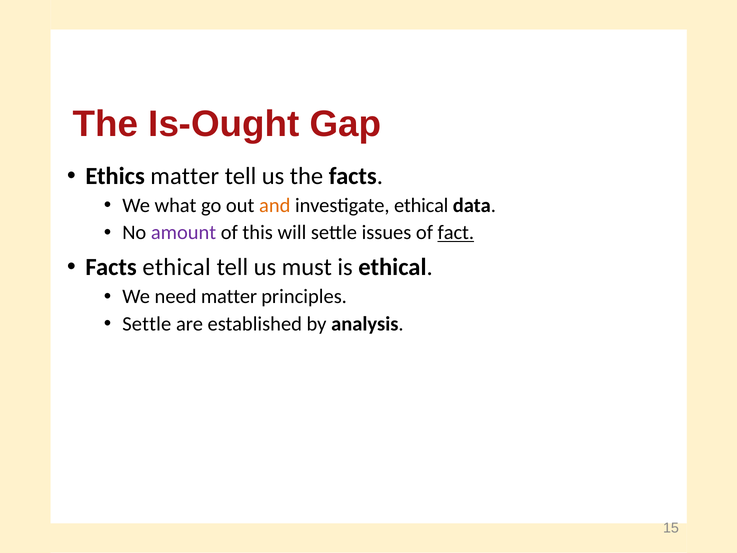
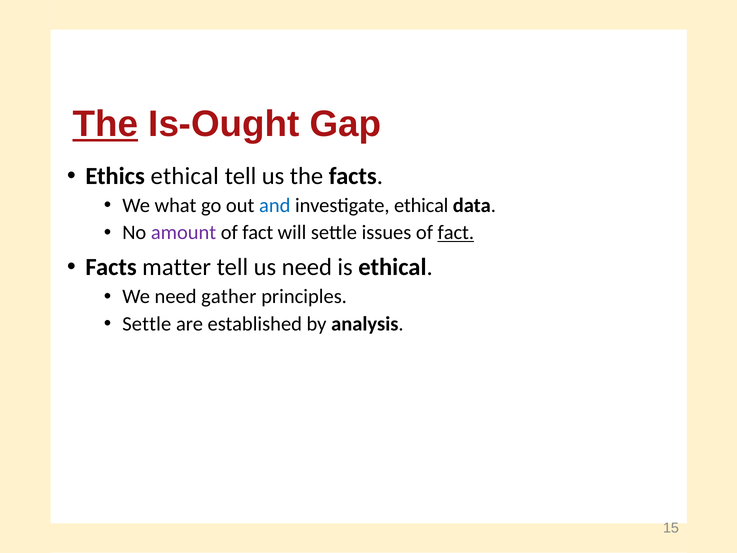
The at (105, 124) underline: none -> present
Ethics matter: matter -> ethical
and colour: orange -> blue
this at (258, 233): this -> fact
Facts ethical: ethical -> matter
us must: must -> need
need matter: matter -> gather
